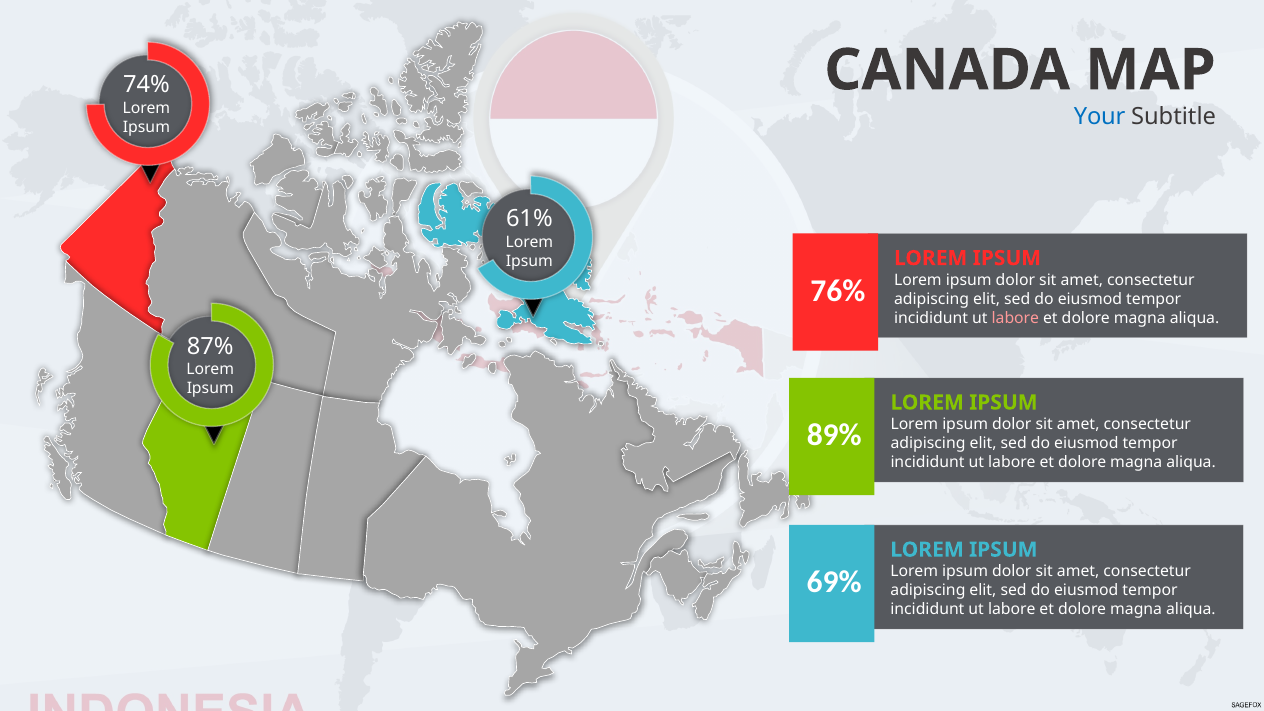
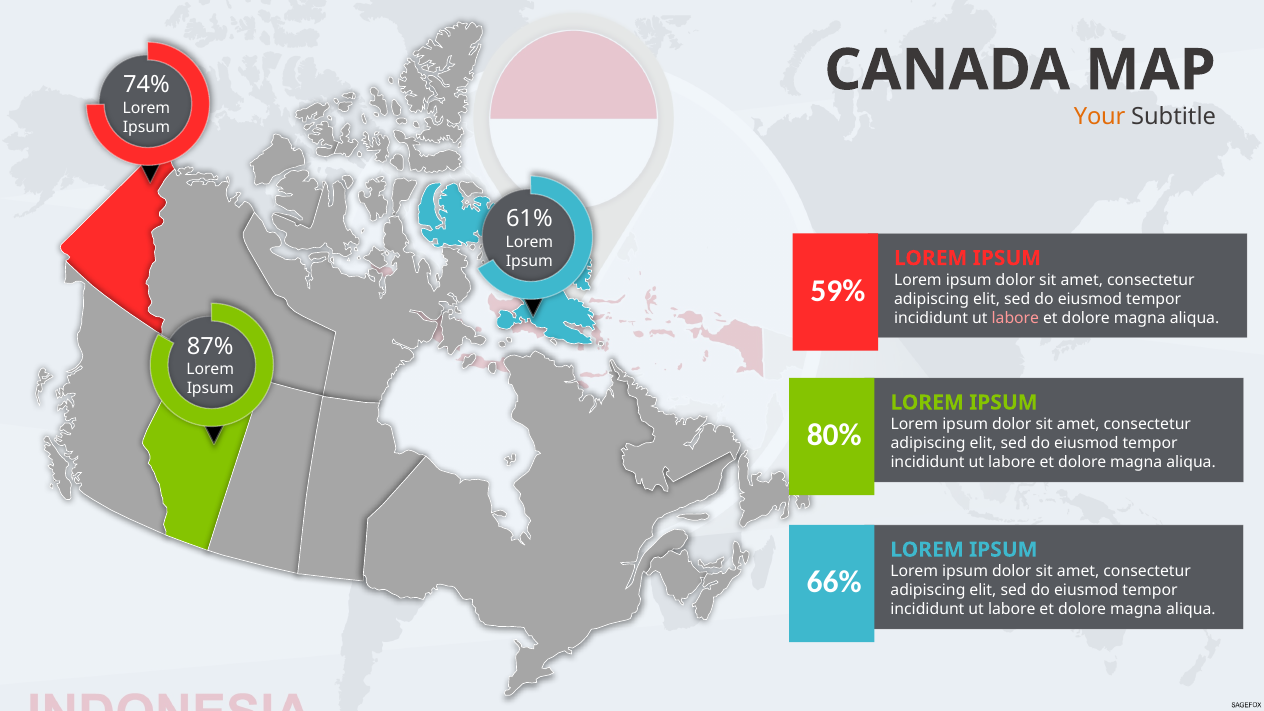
Your colour: blue -> orange
76%: 76% -> 59%
89%: 89% -> 80%
69%: 69% -> 66%
